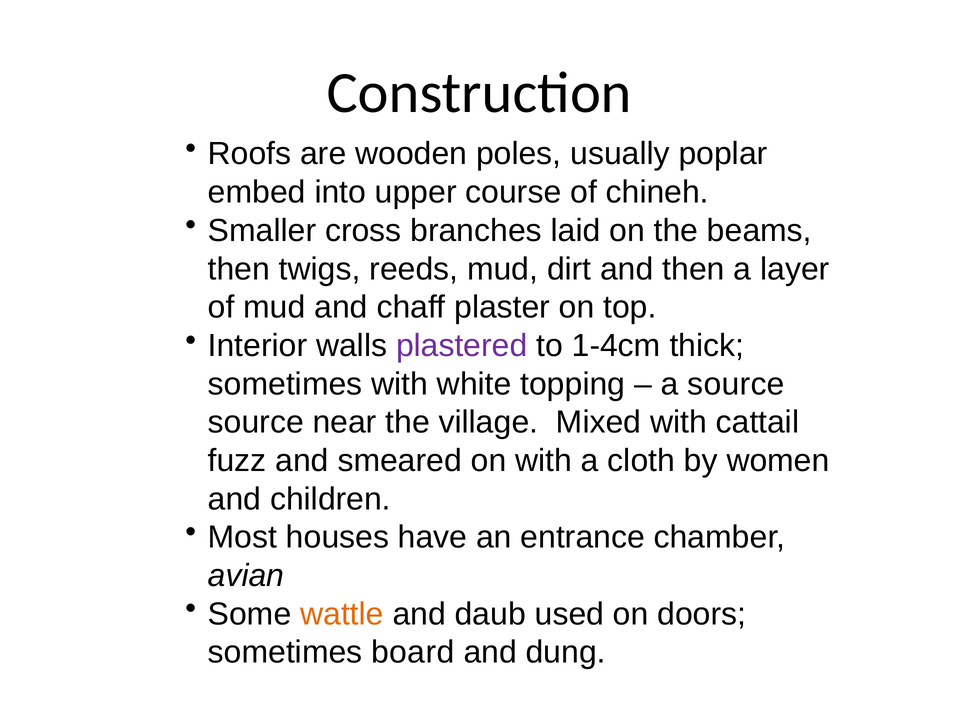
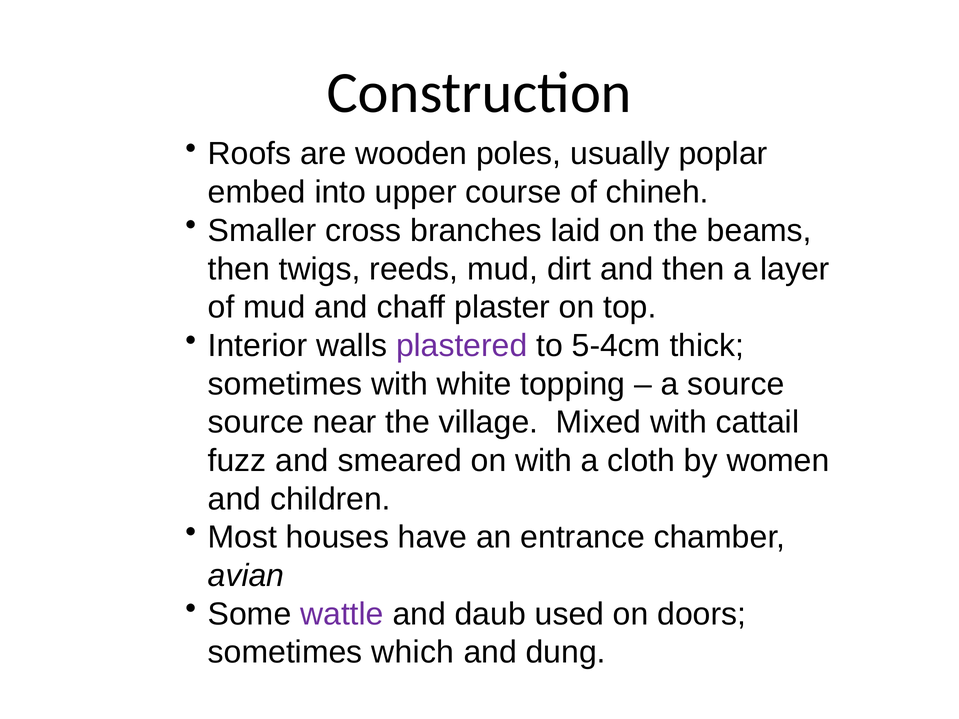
1-4cm: 1-4cm -> 5-4cm
wattle colour: orange -> purple
board: board -> which
